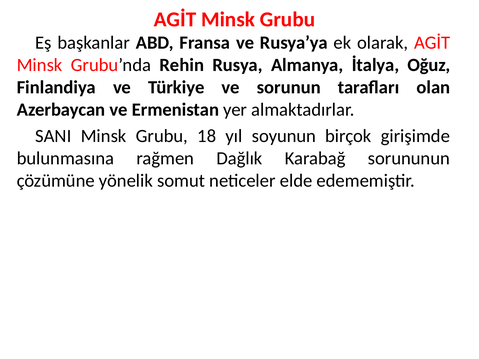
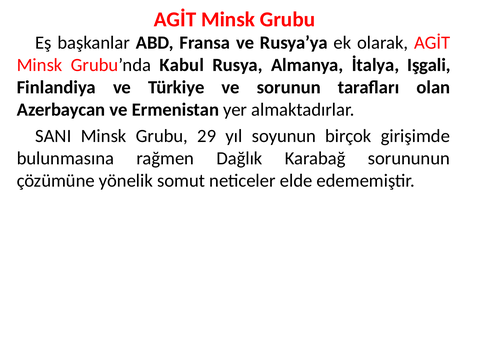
Rehin: Rehin -> Kabul
Oğuz: Oğuz -> Işgali
18: 18 -> 29
